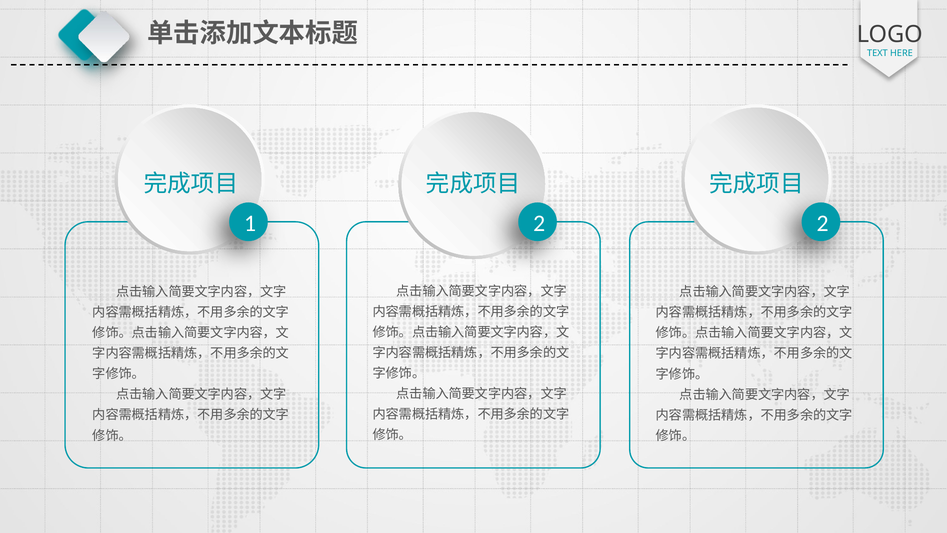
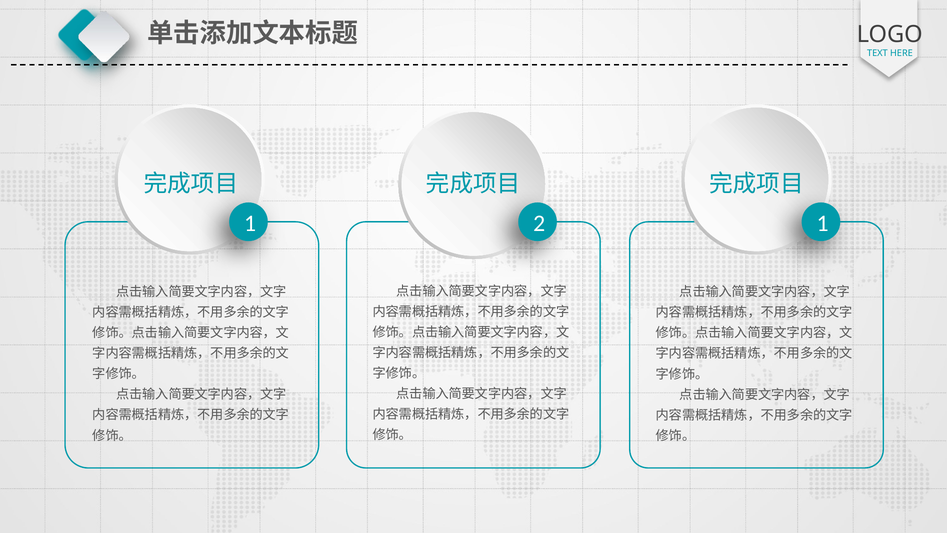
2 2: 2 -> 1
